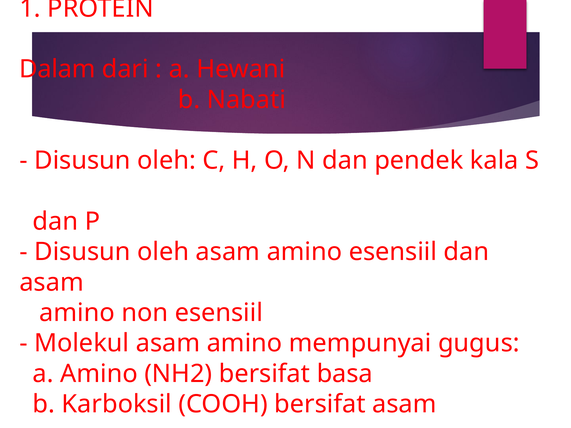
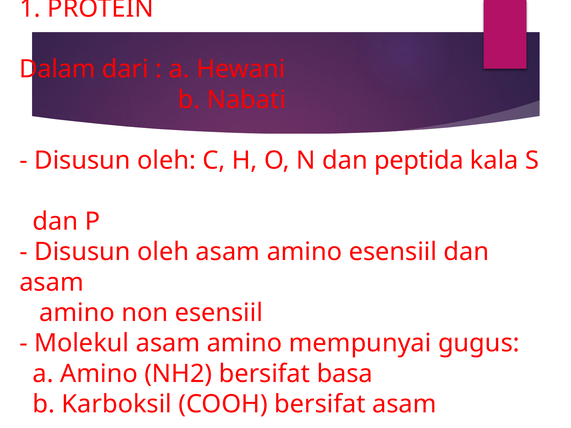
pendek: pendek -> peptida
